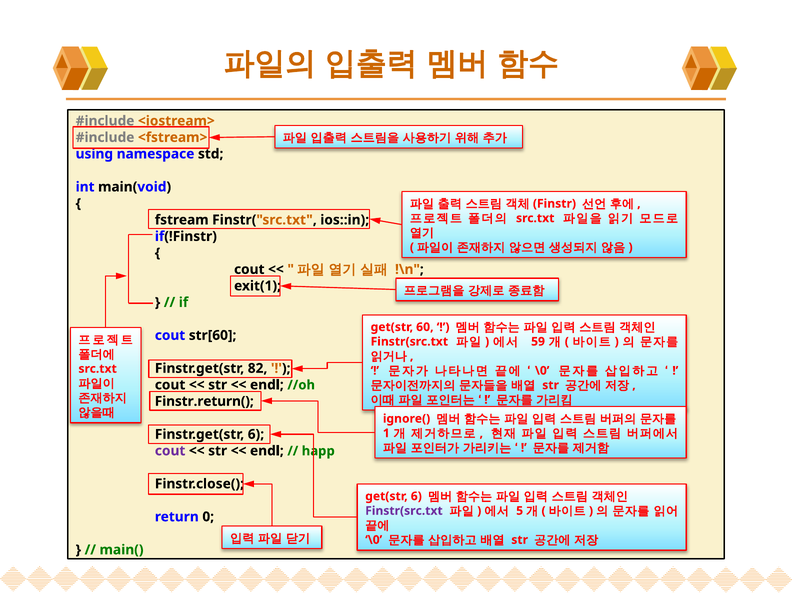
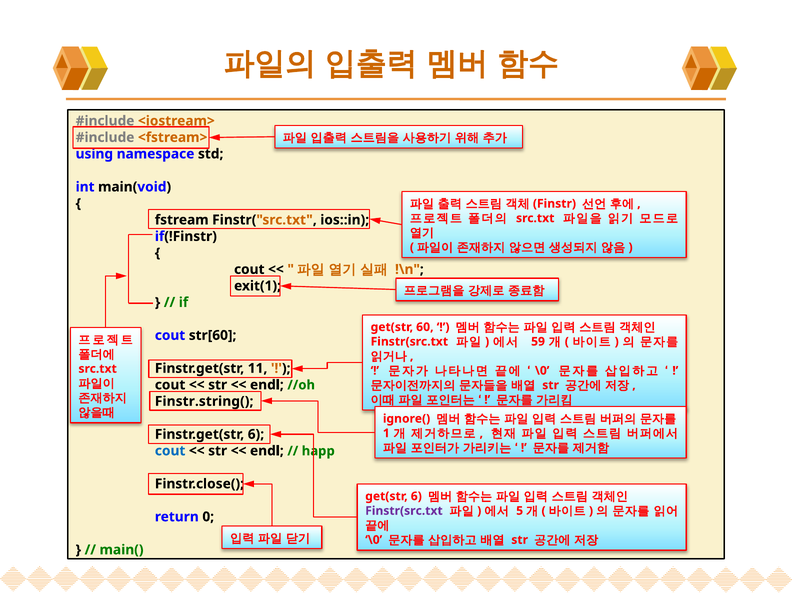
82: 82 -> 11
Finstr.return(: Finstr.return( -> Finstr.string(
cout at (170, 451) colour: purple -> blue
